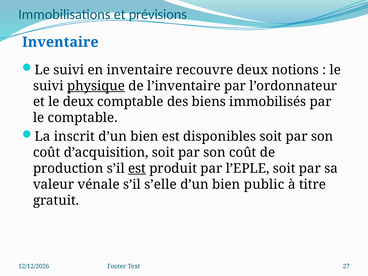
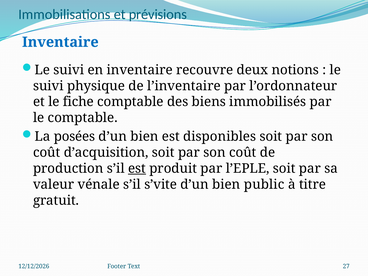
physique underline: present -> none
le deux: deux -> fiche
inscrit: inscrit -> posées
s’elle: s’elle -> s’vite
